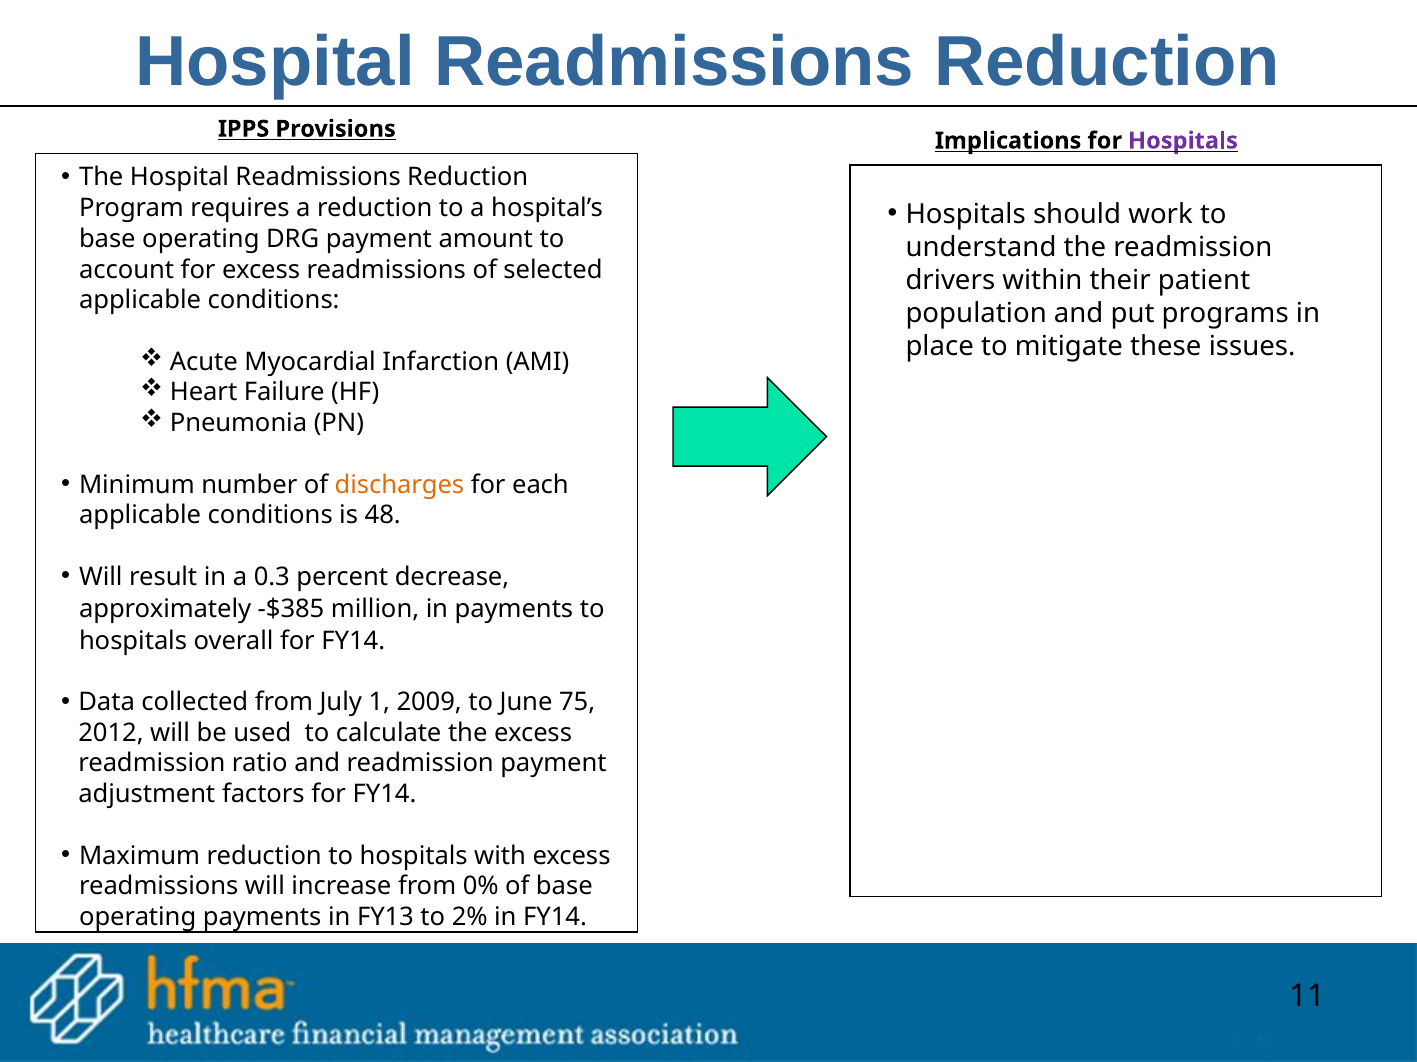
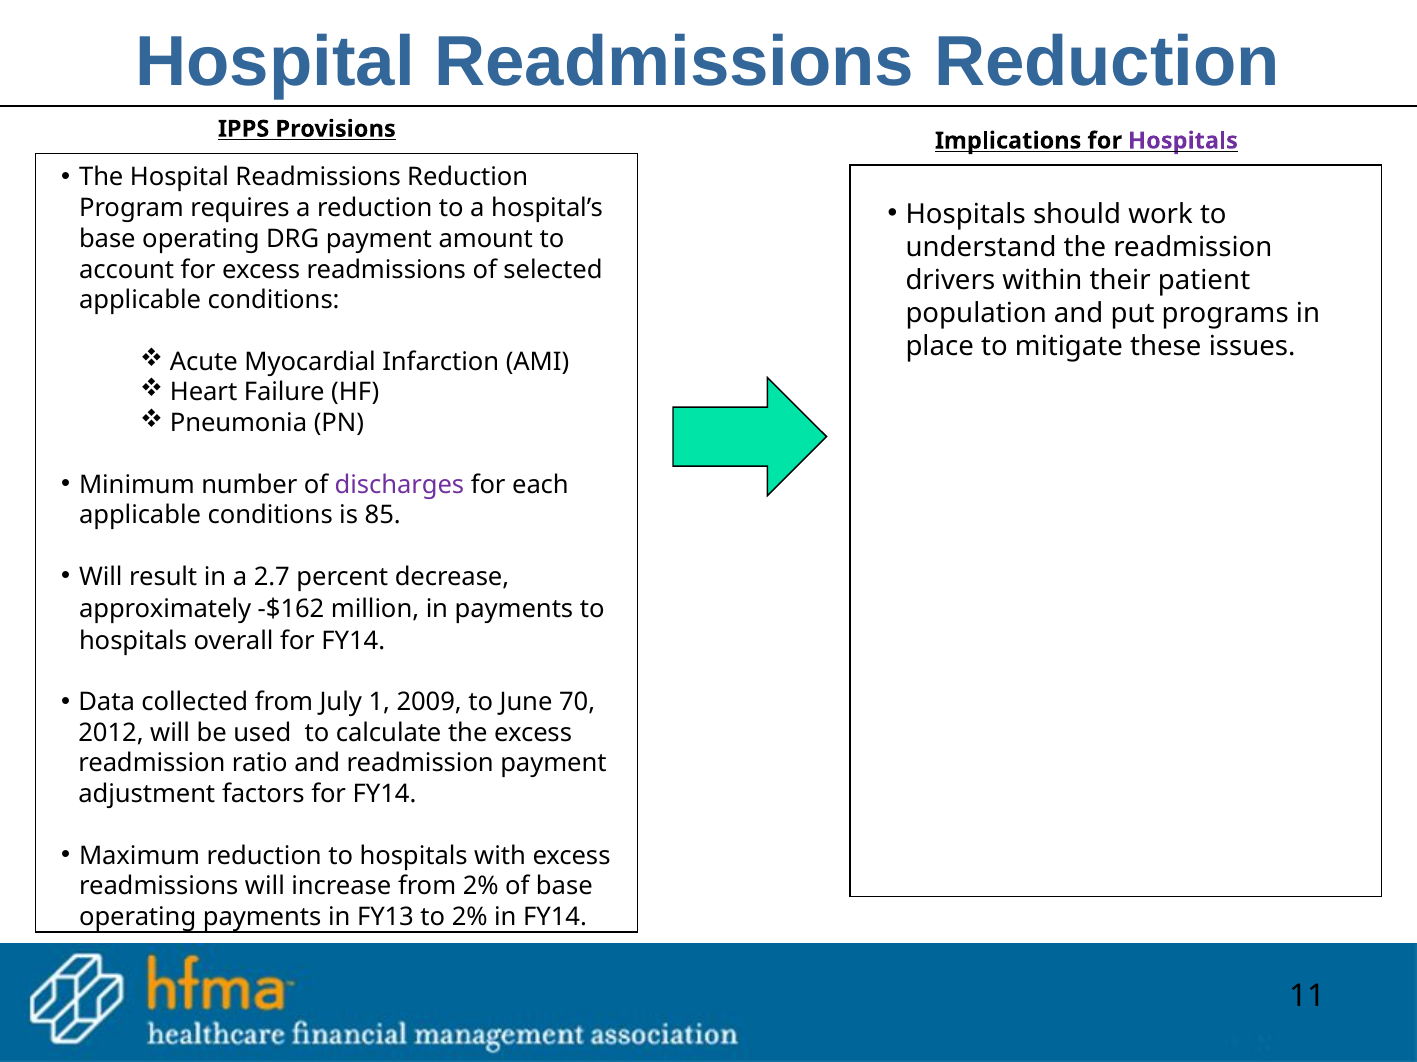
discharges colour: orange -> purple
48: 48 -> 85
0.3: 0.3 -> 2.7
-$385: -$385 -> -$162
75: 75 -> 70
from 0%: 0% -> 2%
